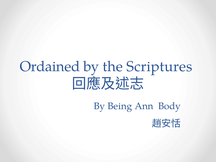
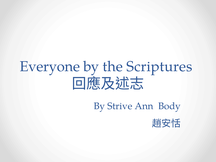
Ordained: Ordained -> Everyone
Being: Being -> Strive
